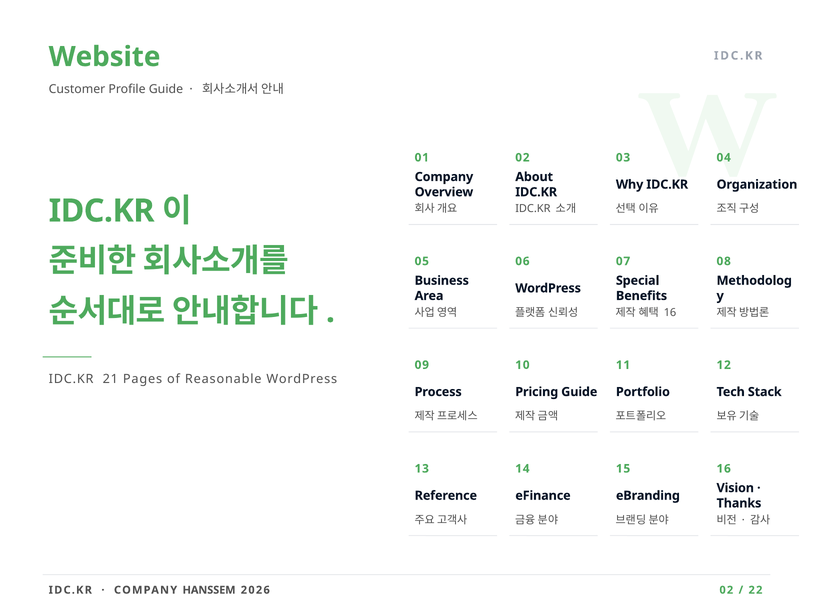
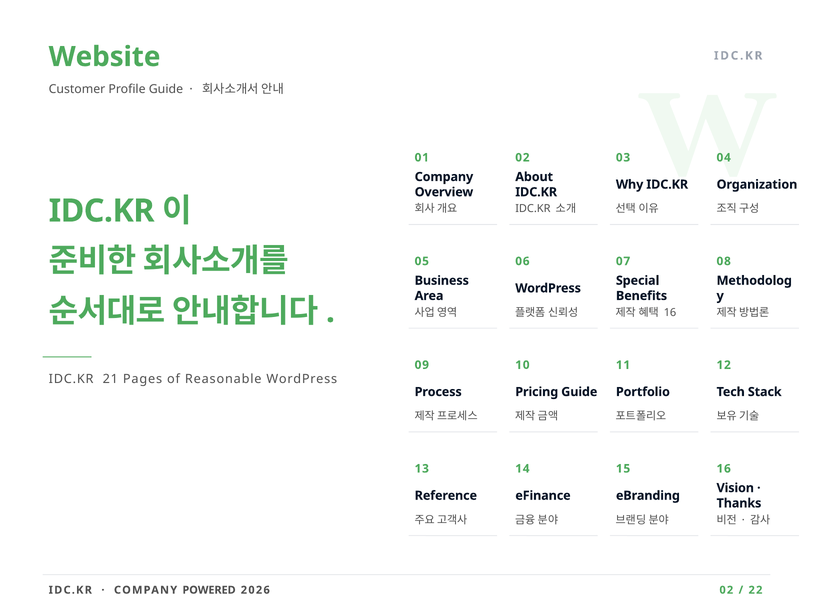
HANSSEM: HANSSEM -> POWERED
